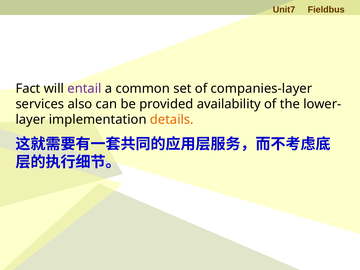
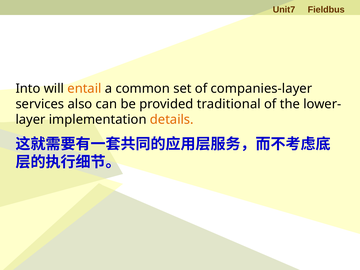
Fact: Fact -> Into
entail colour: purple -> orange
availability: availability -> traditional
